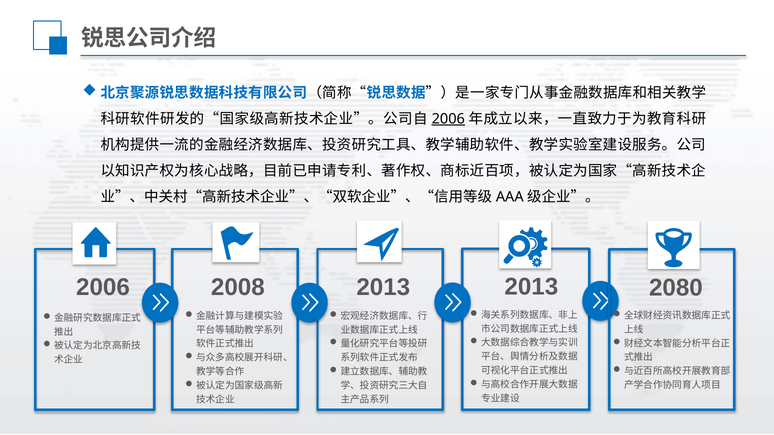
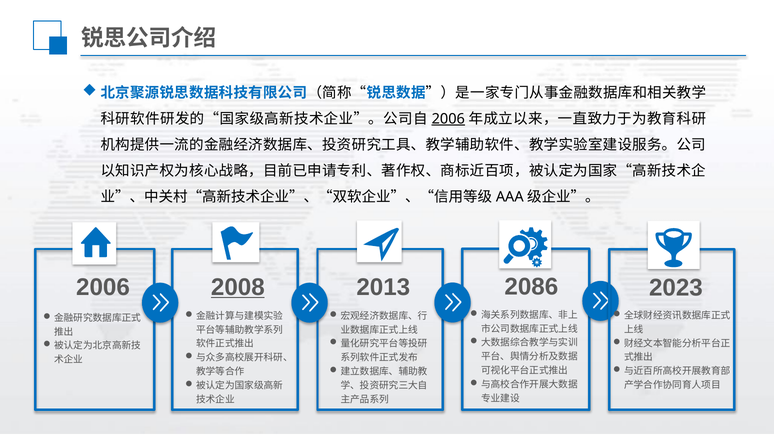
2013 at (531, 287): 2013 -> 2086
2008 underline: none -> present
2080: 2080 -> 2023
